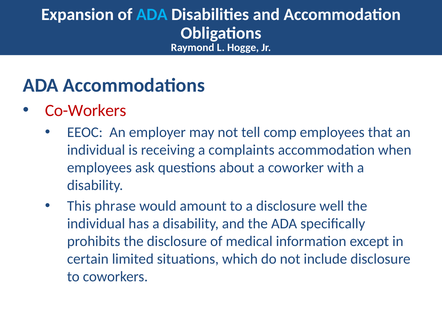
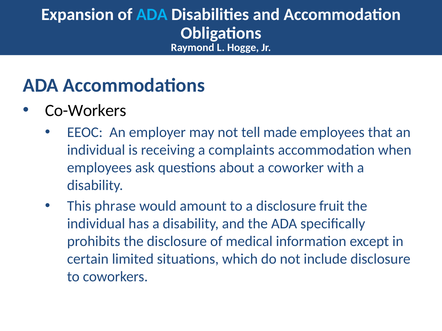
Co-Workers colour: red -> black
comp: comp -> made
well: well -> fruit
